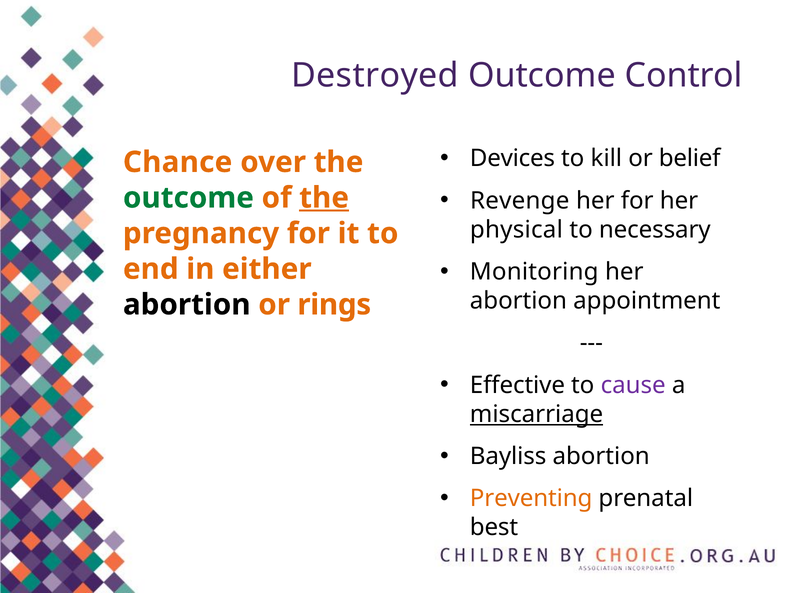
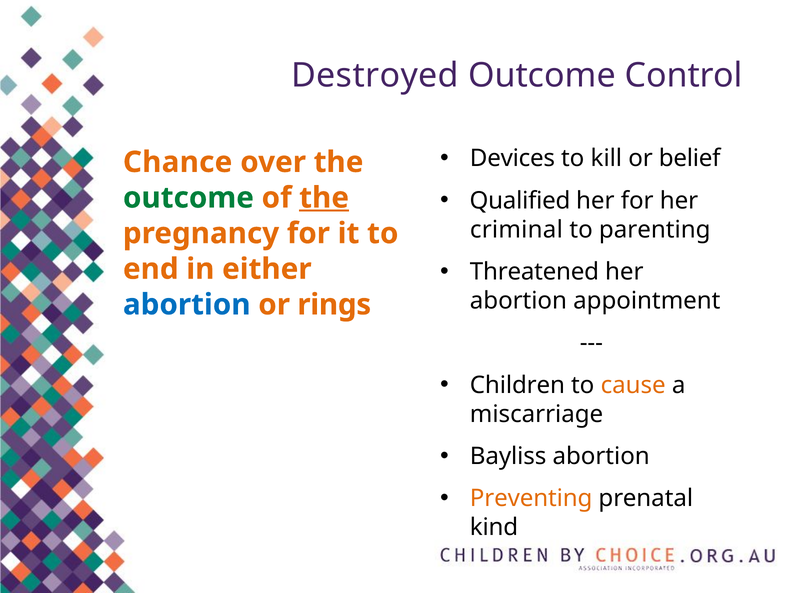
Revenge: Revenge -> Qualified
physical: physical -> criminal
necessary: necessary -> parenting
Monitoring: Monitoring -> Threatened
abortion at (187, 304) colour: black -> blue
Effective: Effective -> Children
cause colour: purple -> orange
miscarriage underline: present -> none
best: best -> kind
